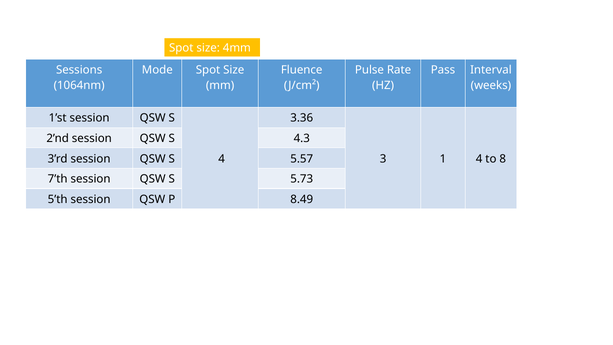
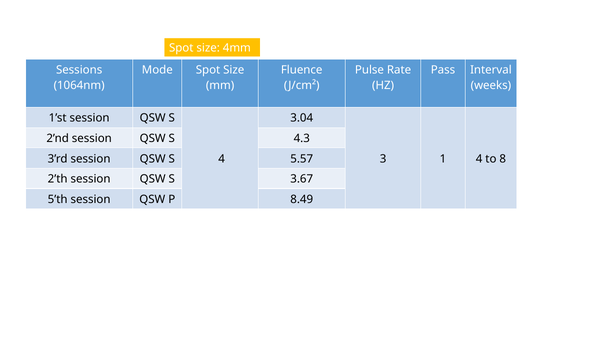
3.36: 3.36 -> 3.04
7’th: 7’th -> 2’th
5.73: 5.73 -> 3.67
